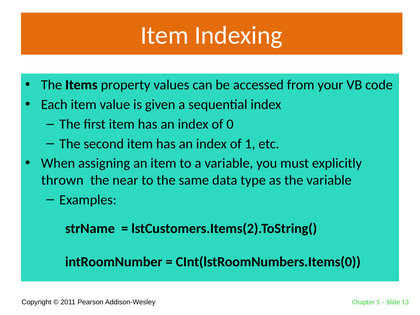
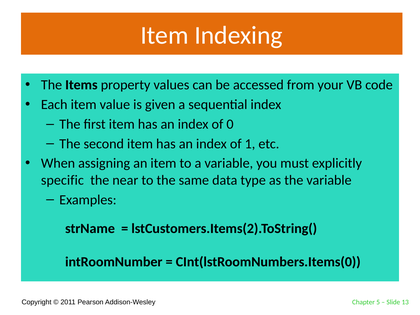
thrown: thrown -> specific
